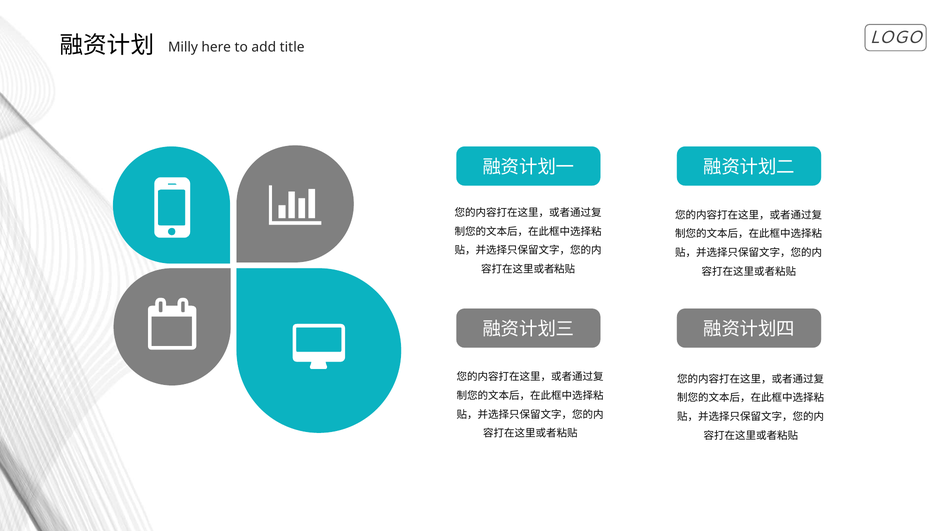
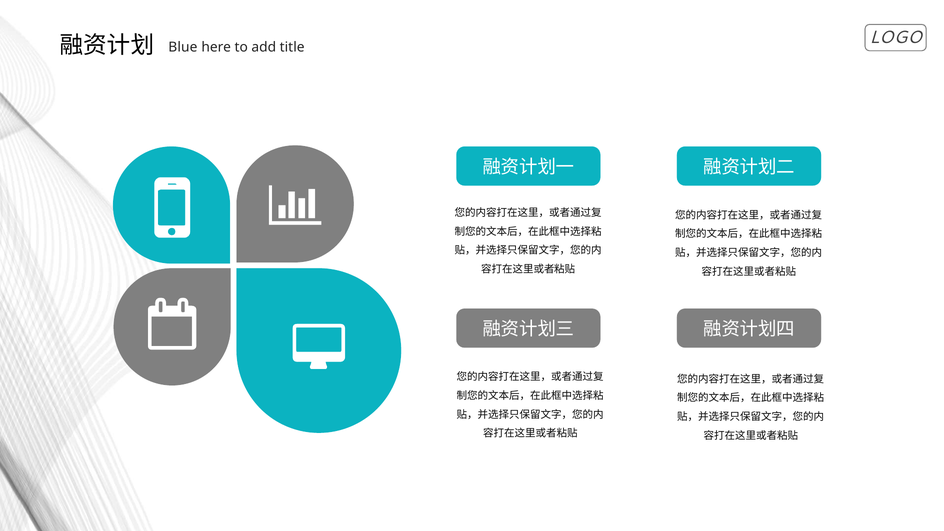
Milly: Milly -> Blue
